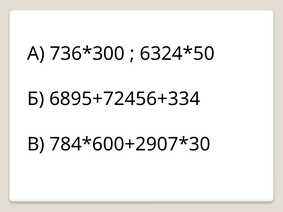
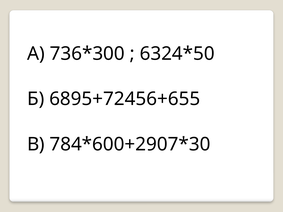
6895+72456+334: 6895+72456+334 -> 6895+72456+655
